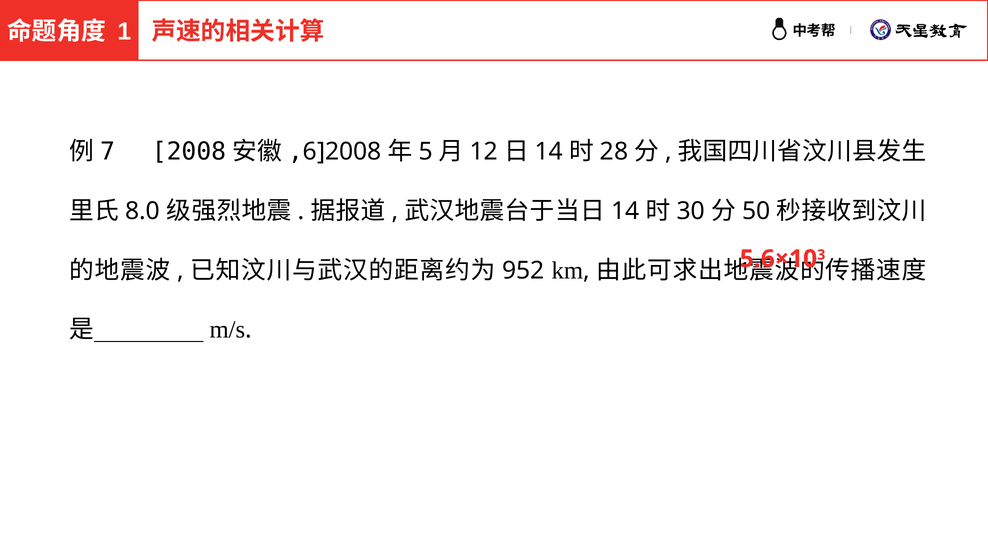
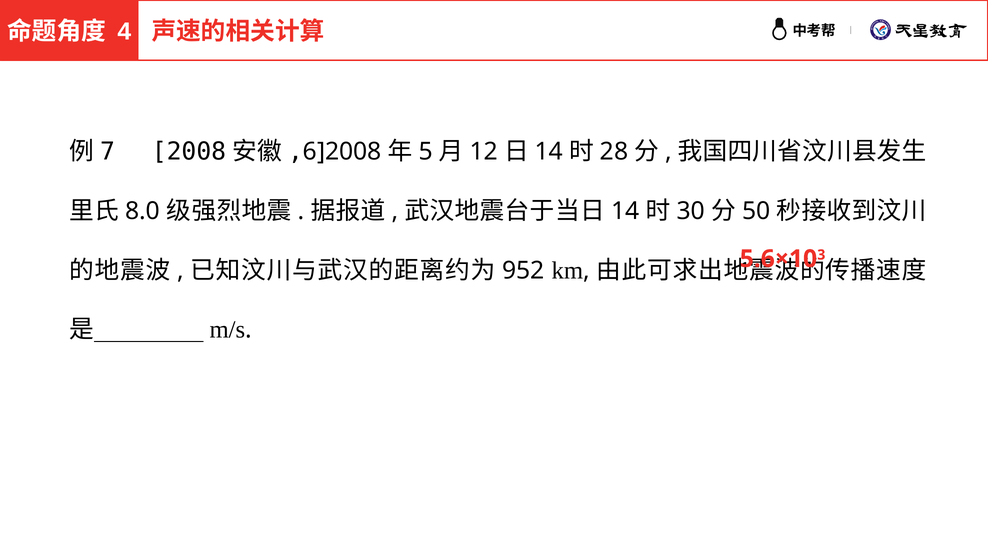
1: 1 -> 4
